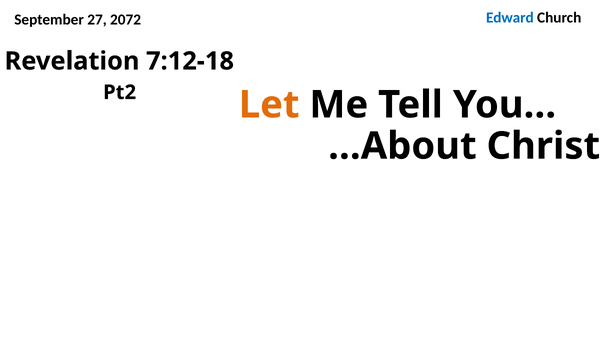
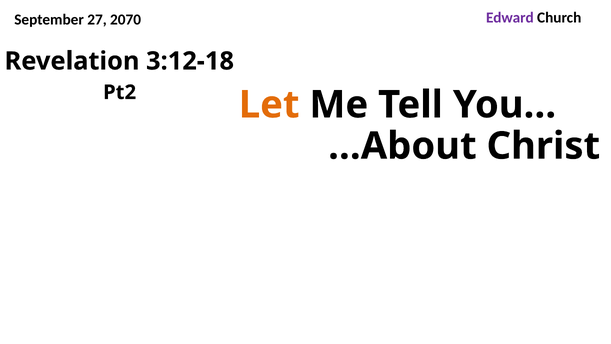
Edward colour: blue -> purple
2072: 2072 -> 2070
7:12-18: 7:12-18 -> 3:12-18
